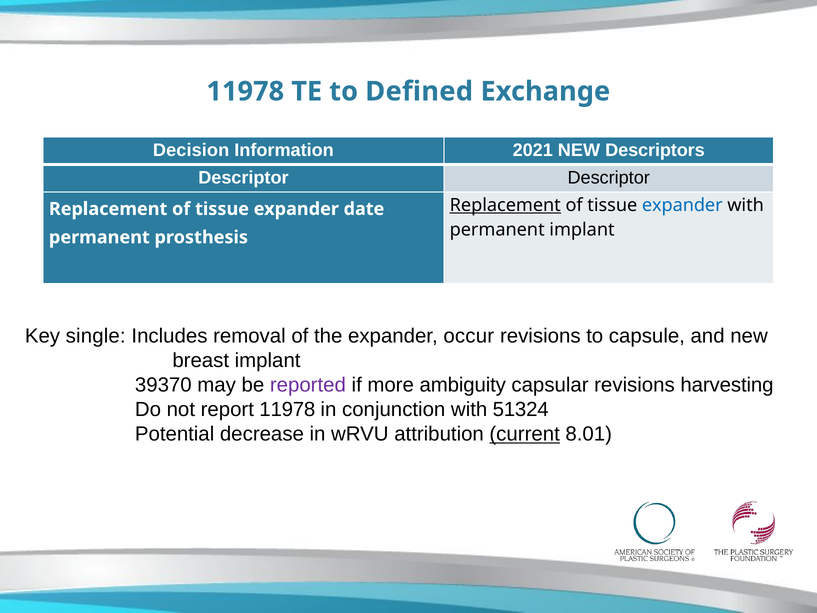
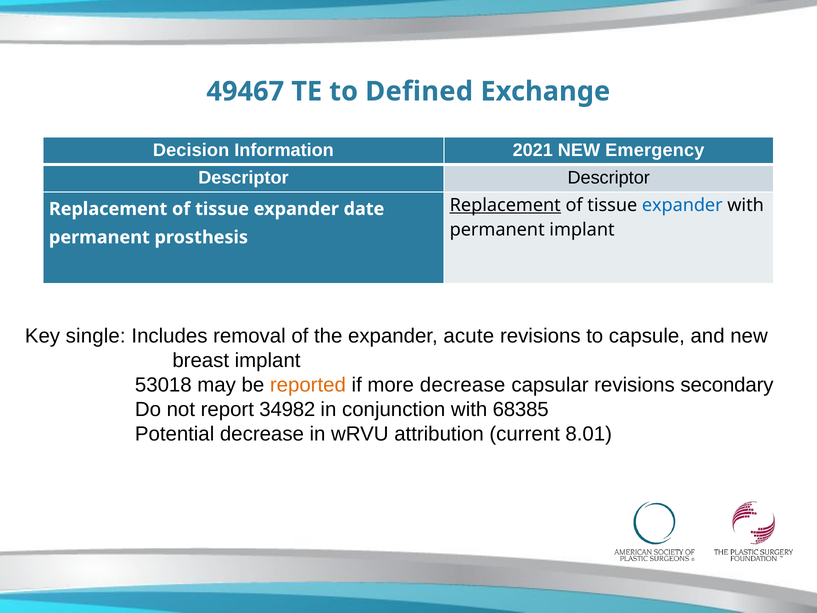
11978 at (245, 91): 11978 -> 49467
Descriptors: Descriptors -> Emergency
occur: occur -> acute
39370: 39370 -> 53018
reported colour: purple -> orange
more ambiguity: ambiguity -> decrease
harvesting: harvesting -> secondary
report 11978: 11978 -> 34982
51324: 51324 -> 68385
current underline: present -> none
